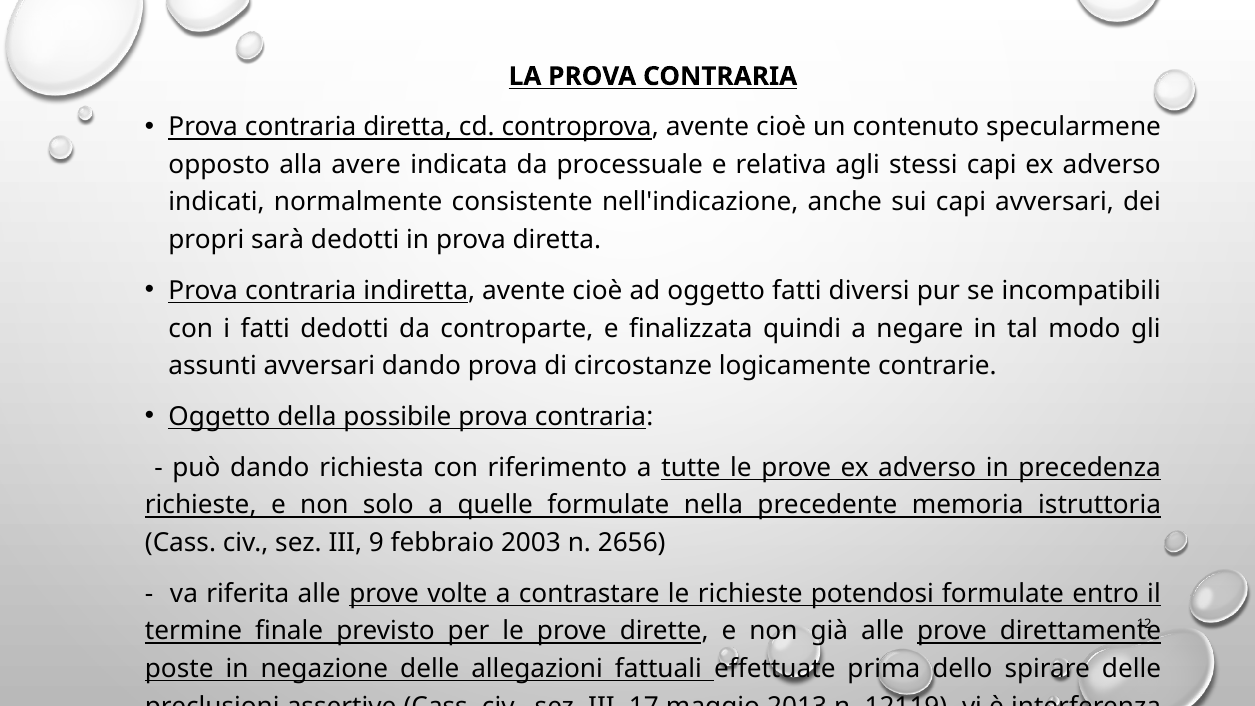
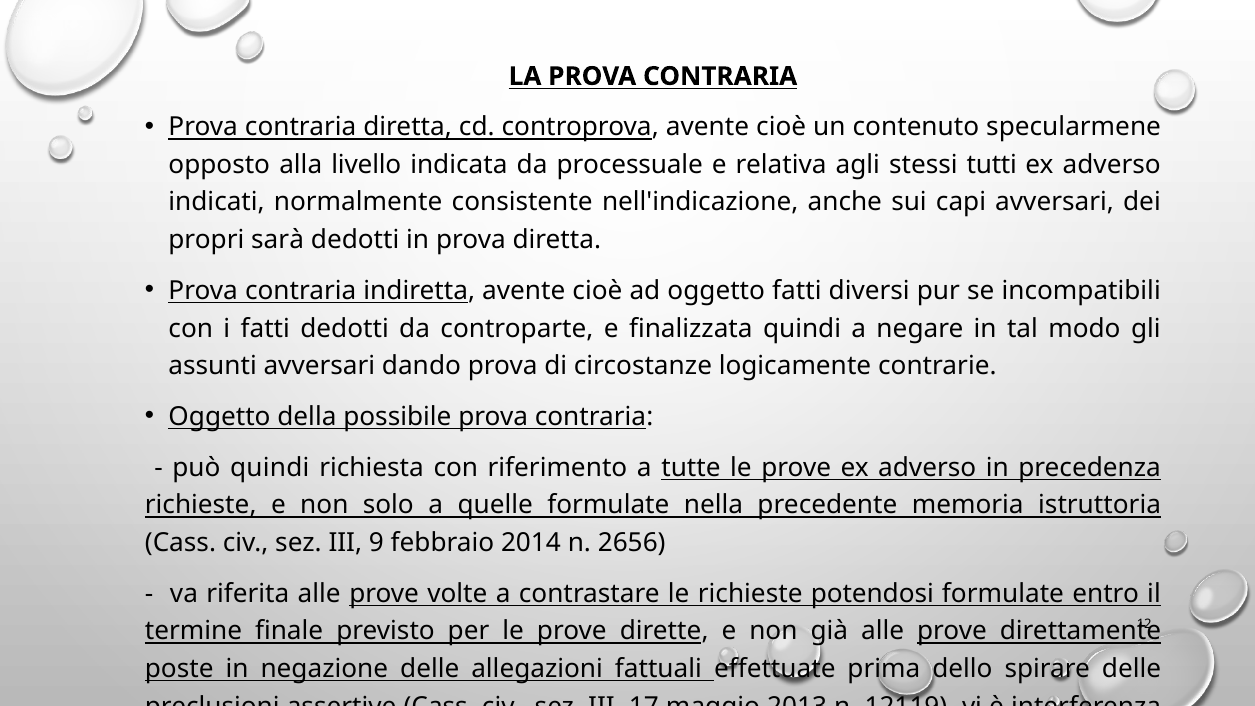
avere: avere -> livello
stessi capi: capi -> tutti
può dando: dando -> quindi
2003: 2003 -> 2014
